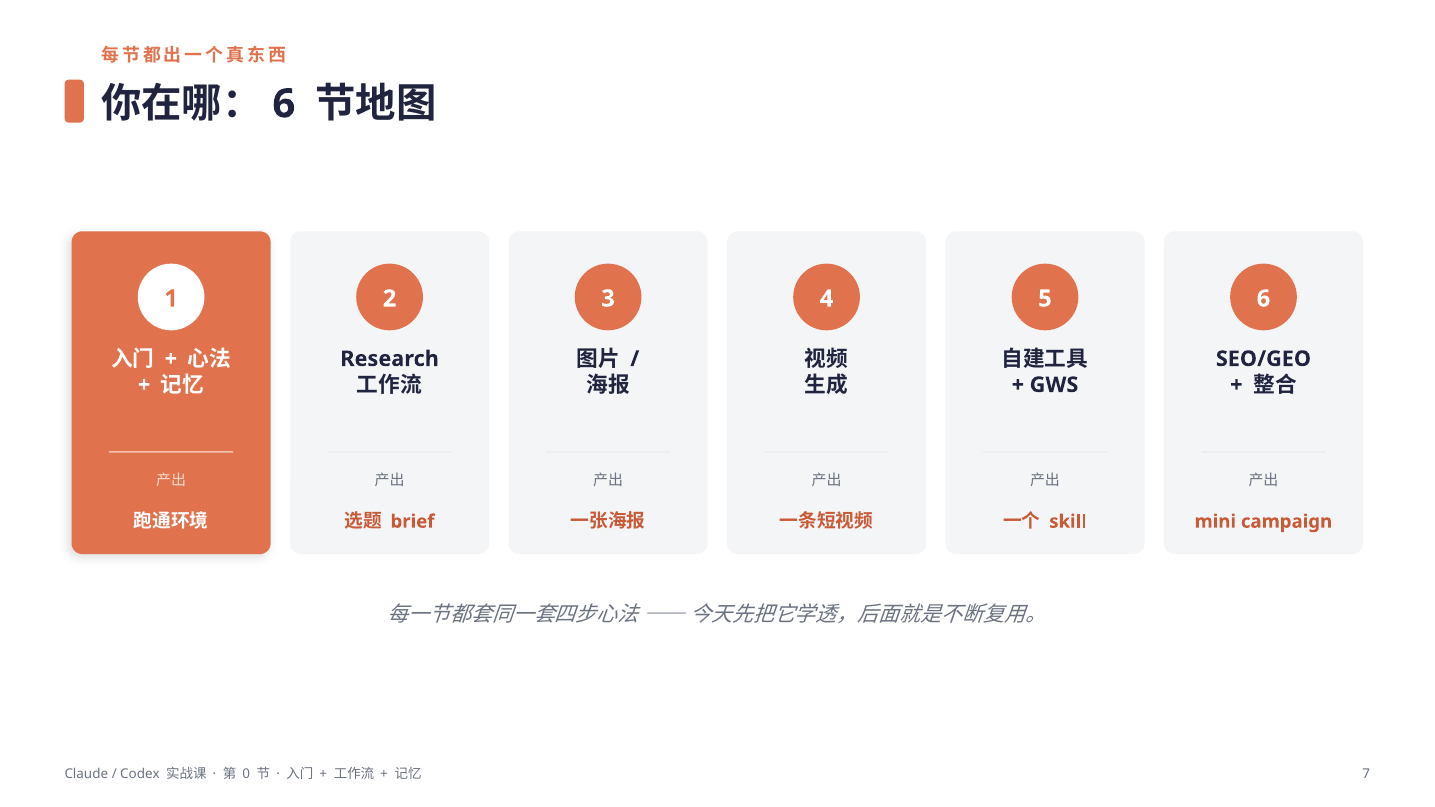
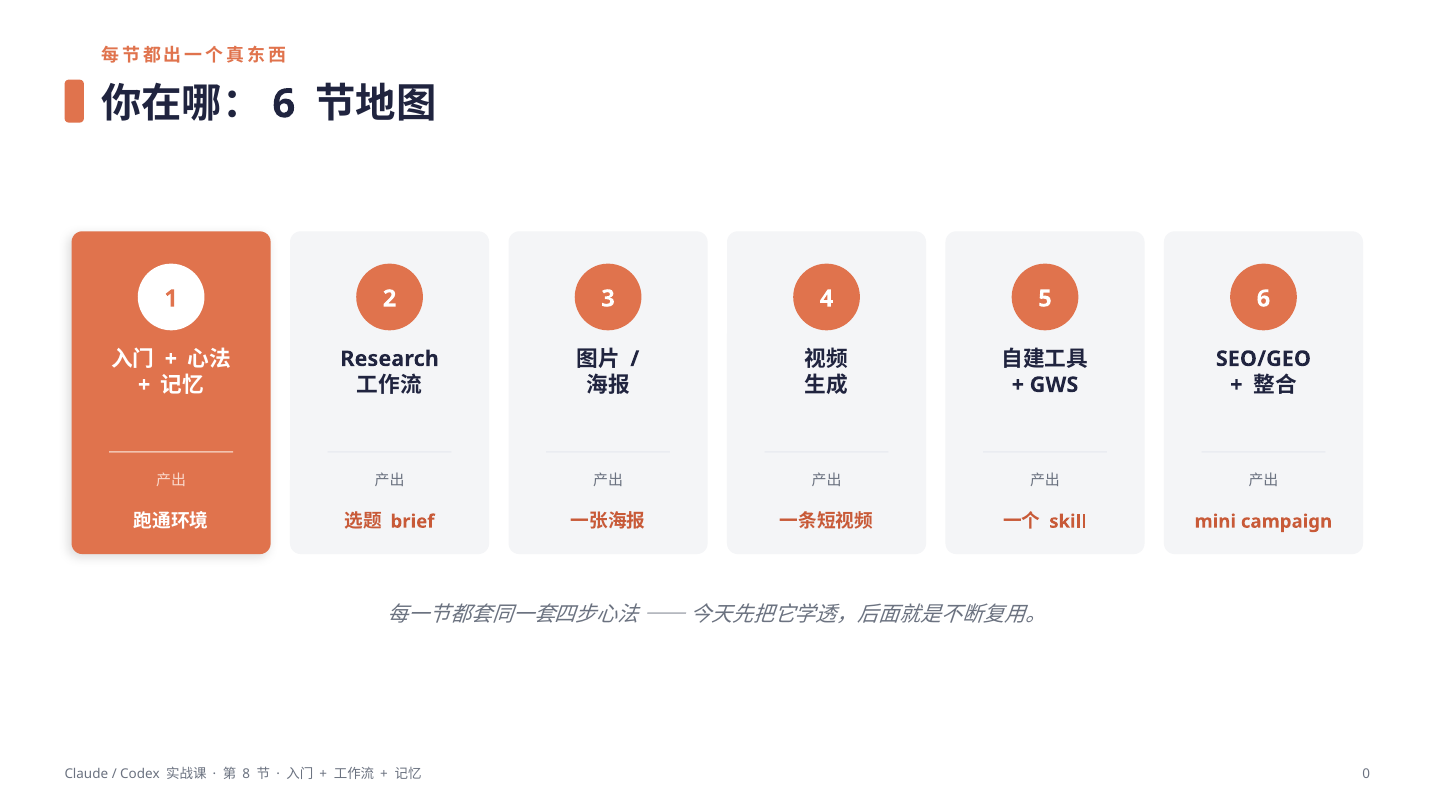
0: 0 -> 8
7: 7 -> 0
